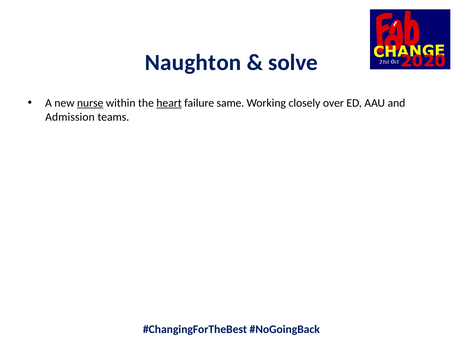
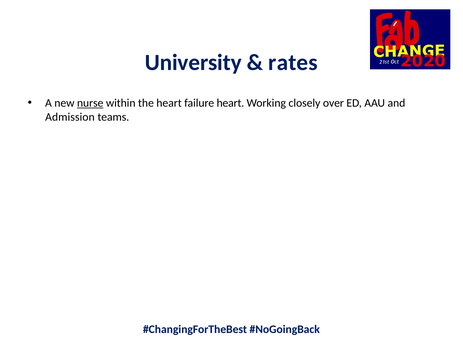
Naughton: Naughton -> University
solve: solve -> rates
heart at (169, 103) underline: present -> none
failure same: same -> heart
